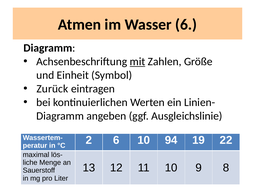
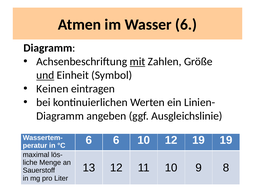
und underline: none -> present
Zurück: Zurück -> Keinen
°C 2: 2 -> 6
10 94: 94 -> 12
19 22: 22 -> 19
